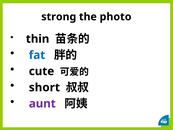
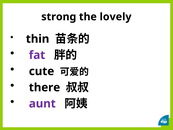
photo: photo -> lovely
fat colour: blue -> purple
short: short -> there
